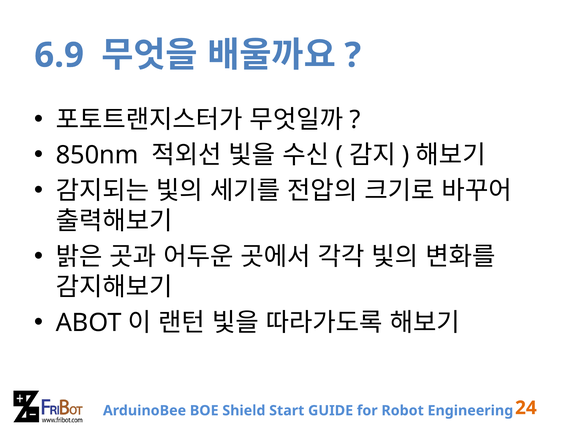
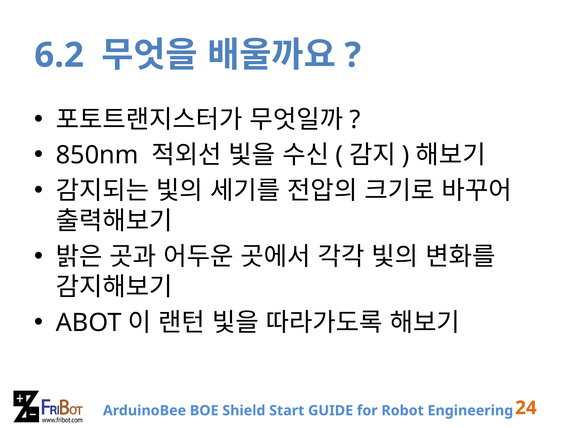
6.9: 6.9 -> 6.2
